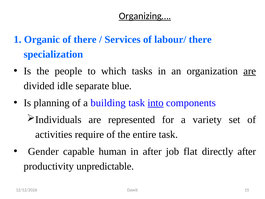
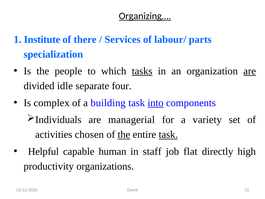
Organic: Organic -> Institute
labour/ there: there -> parts
tasks underline: none -> present
blue: blue -> four
planning: planning -> complex
represented: represented -> managerial
require: require -> chosen
the at (124, 134) underline: none -> present
task at (168, 134) underline: none -> present
Gender: Gender -> Helpful
in after: after -> staff
directly after: after -> high
unpredictable: unpredictable -> organizations
